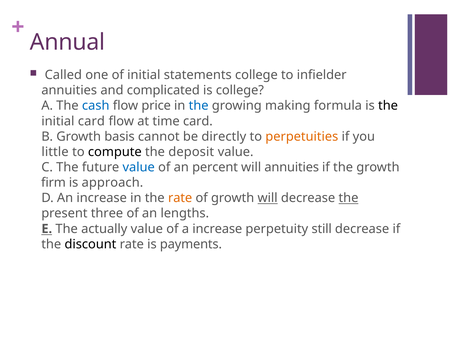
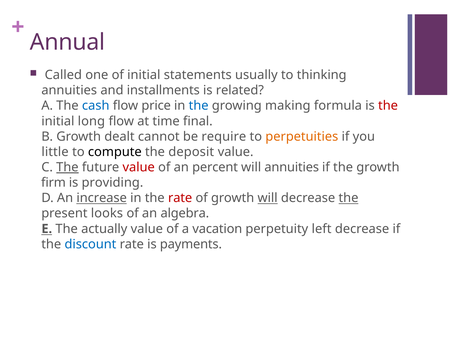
statements college: college -> usually
infielder: infielder -> thinking
complicated: complicated -> installments
is college: college -> related
the at (388, 106) colour: black -> red
initial card: card -> long
time card: card -> final
basis: basis -> dealt
directly: directly -> require
The at (67, 168) underline: none -> present
value at (139, 168) colour: blue -> red
approach: approach -> providing
increase at (102, 198) underline: none -> present
rate at (180, 198) colour: orange -> red
three: three -> looks
lengths: lengths -> algebra
a increase: increase -> vacation
still: still -> left
discount colour: black -> blue
